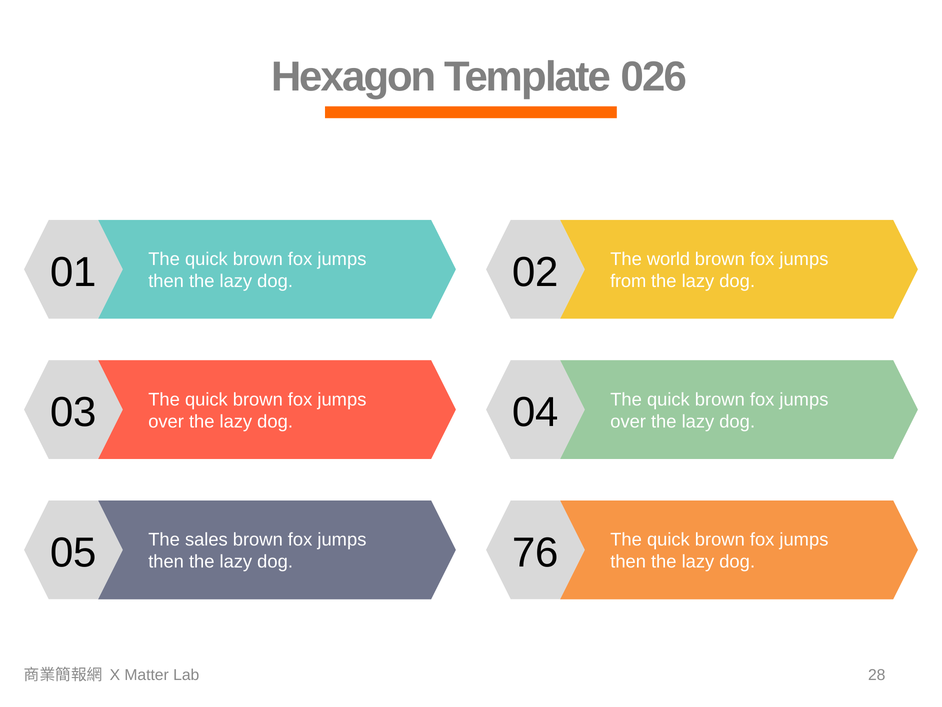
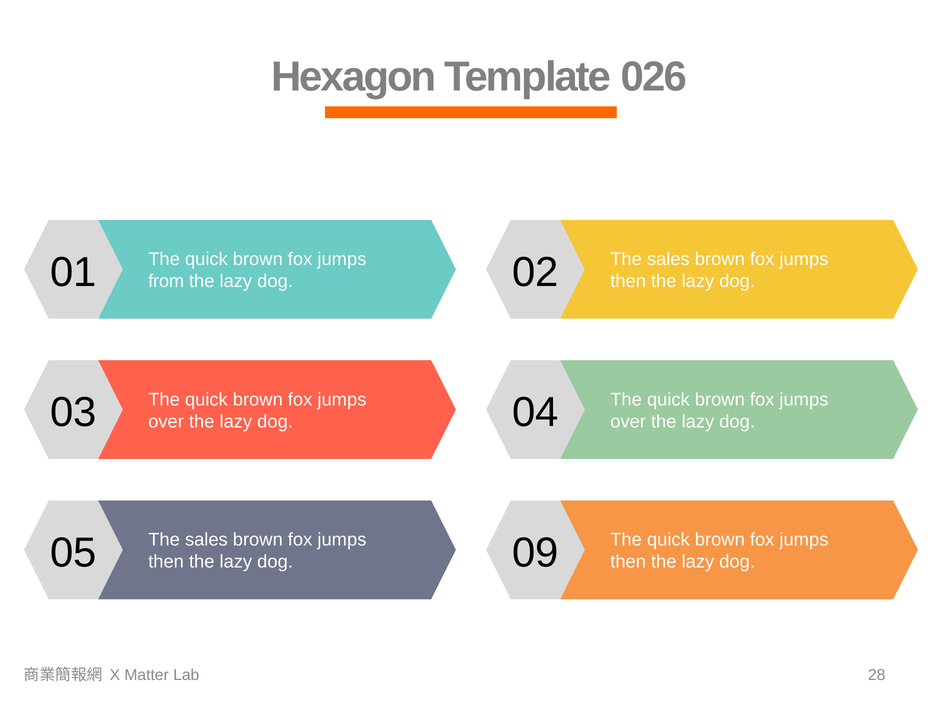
then at (166, 281): then -> from
from at (628, 281): from -> then
02 The world: world -> sales
76: 76 -> 09
